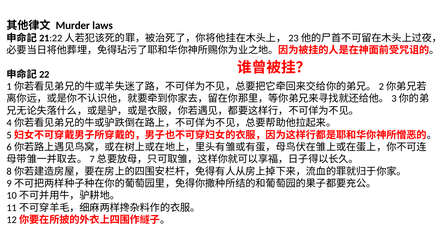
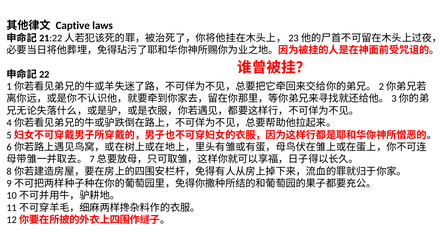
Murder: Murder -> Captive
